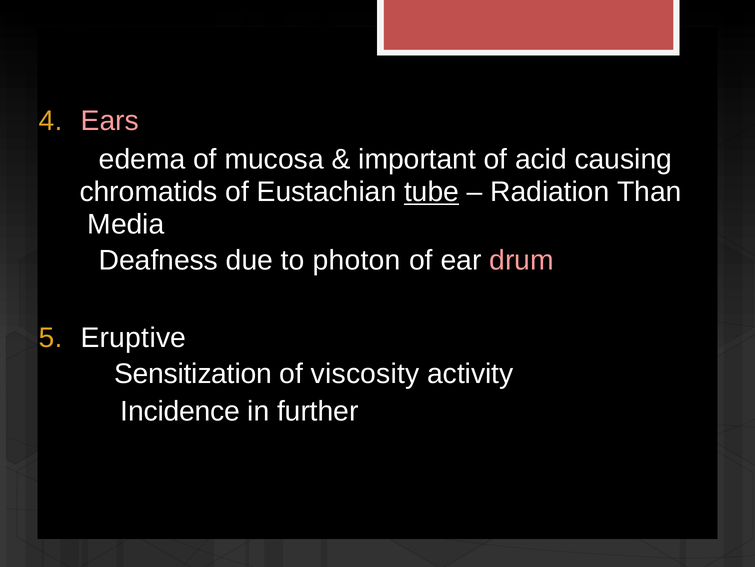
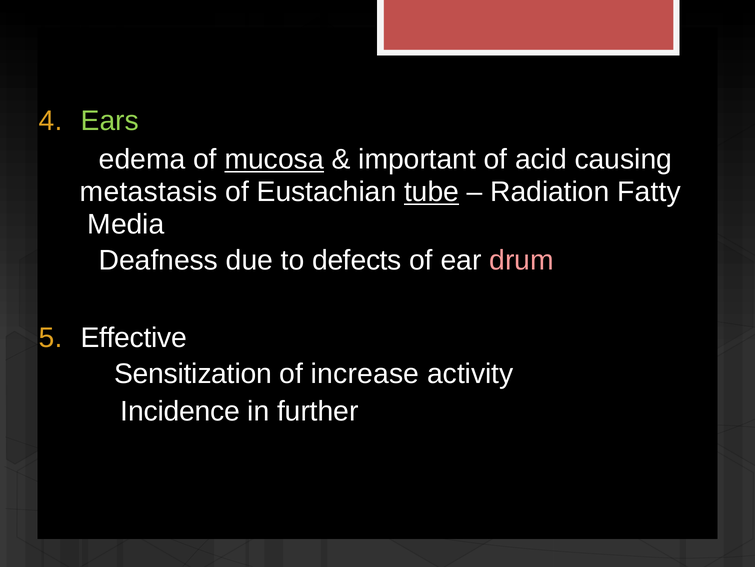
Ears colour: pink -> light green
mucosa underline: none -> present
chromatids: chromatids -> metastasis
Than: Than -> Fatty
photon: photon -> defects
Eruptive: Eruptive -> Effective
viscosity: viscosity -> increase
